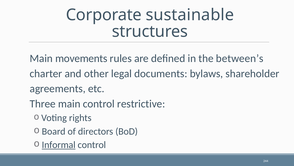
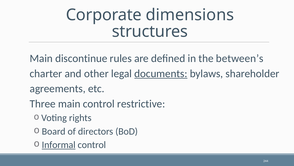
sustainable: sustainable -> dimensions
movements: movements -> discontinue
documents underline: none -> present
